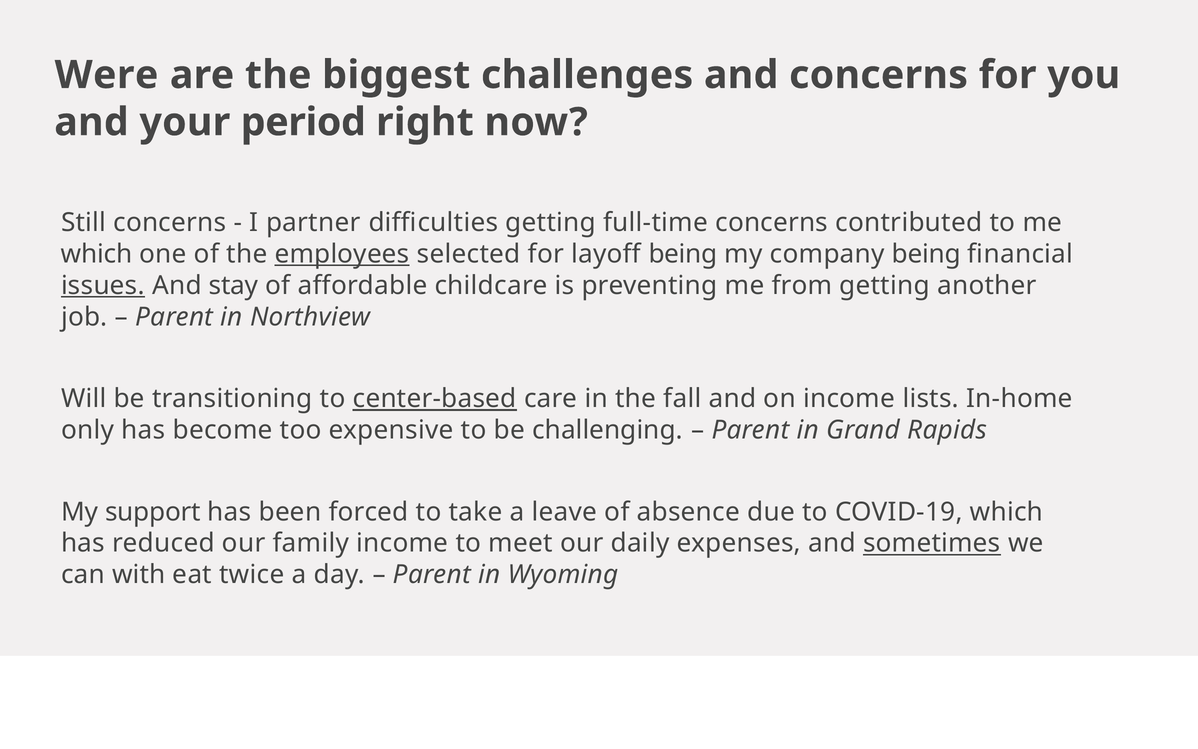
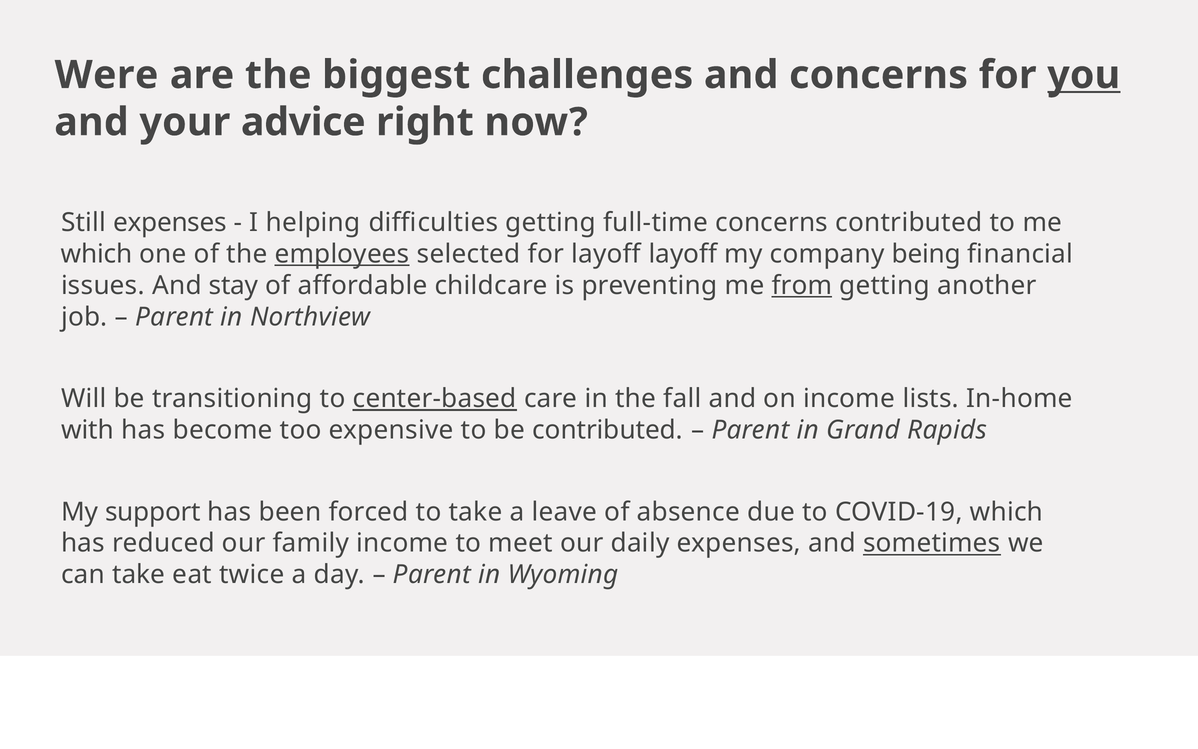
you underline: none -> present
period: period -> advice
Still concerns: concerns -> expenses
partner: partner -> helping
layoff being: being -> layoff
issues underline: present -> none
from underline: none -> present
only: only -> with
be challenging: challenging -> contributed
can with: with -> take
